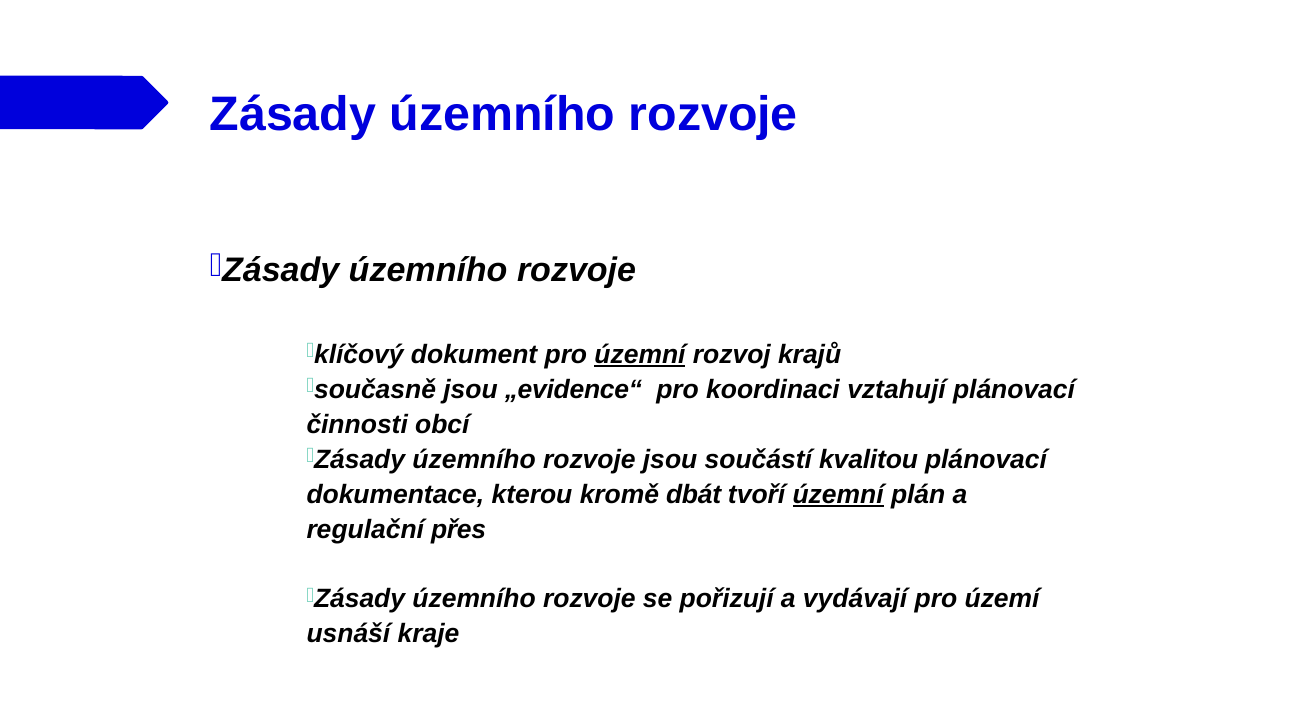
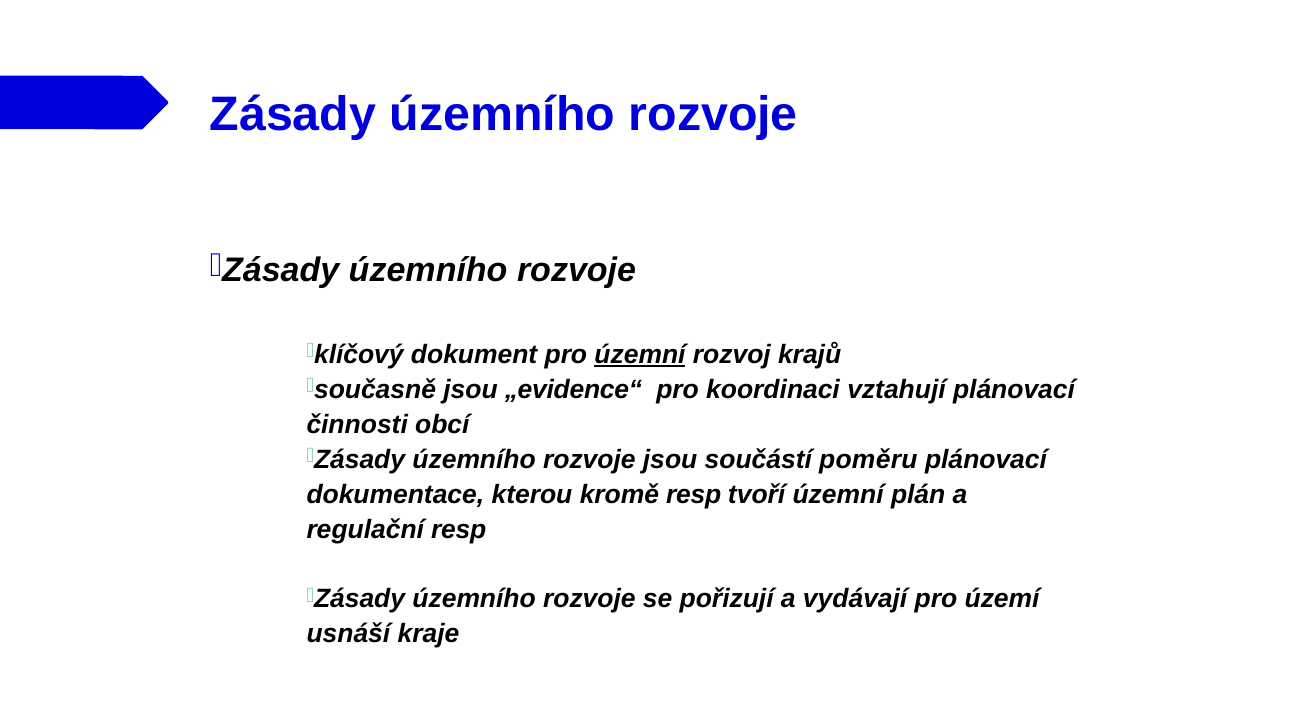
kvalitou: kvalitou -> poměru
kromě dbát: dbát -> resp
územní at (838, 494) underline: present -> none
regulační přes: přes -> resp
